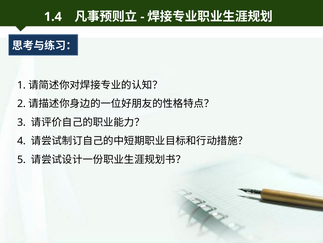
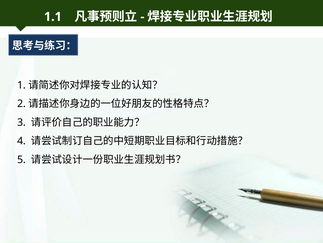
1.4: 1.4 -> 1.1
